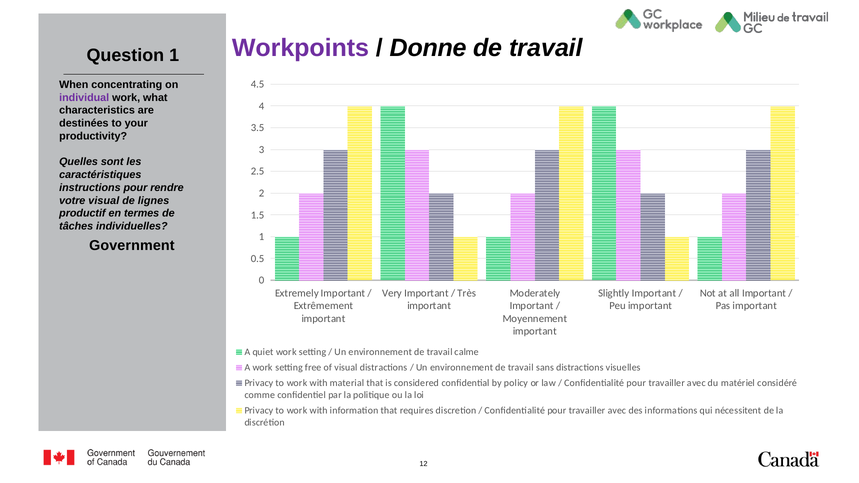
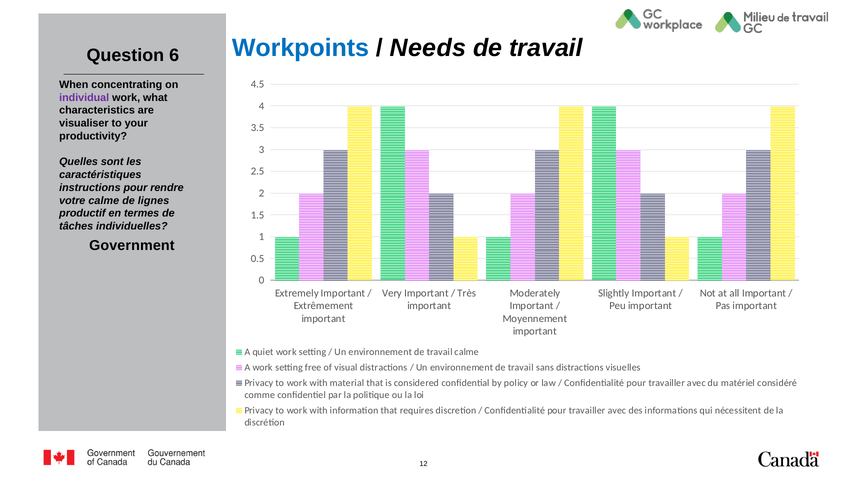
Workpoints colour: purple -> blue
Donne: Donne -> Needs
Question 1: 1 -> 6
destinées: destinées -> visualiser
votre visual: visual -> calme
